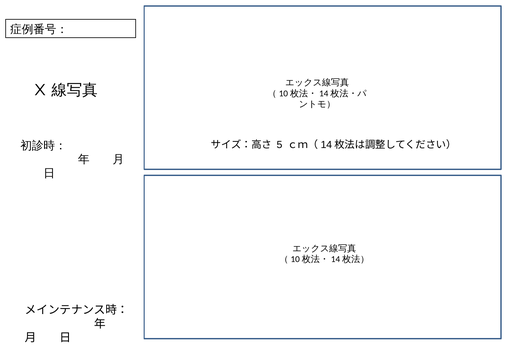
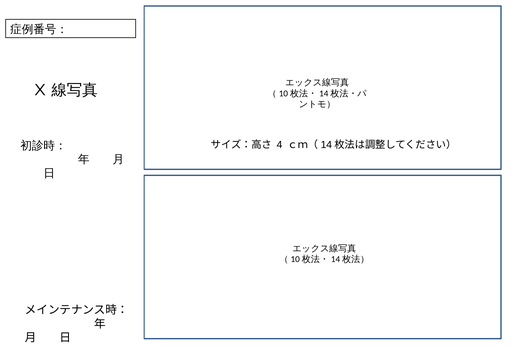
5: 5 -> 4
